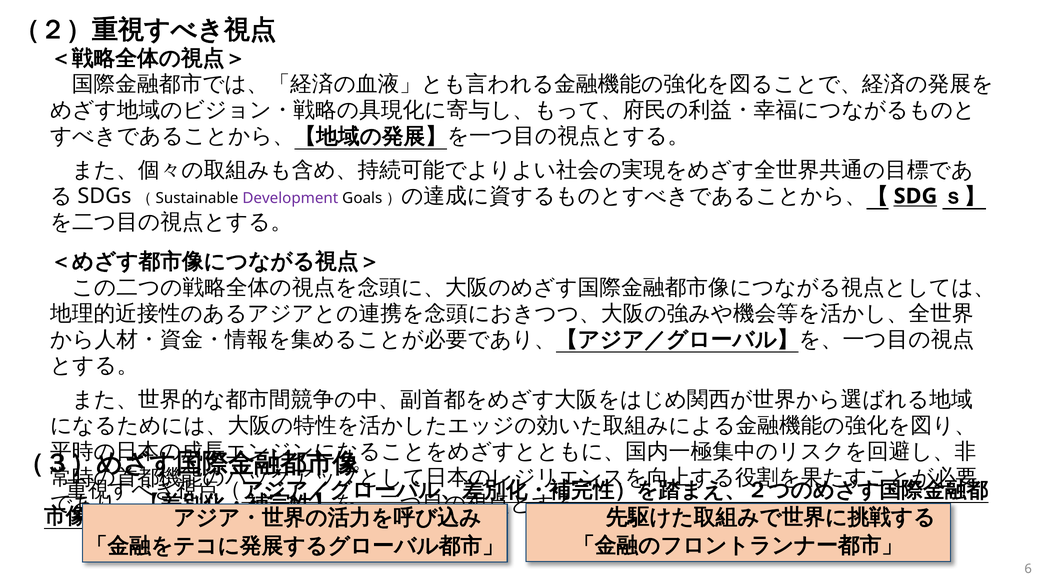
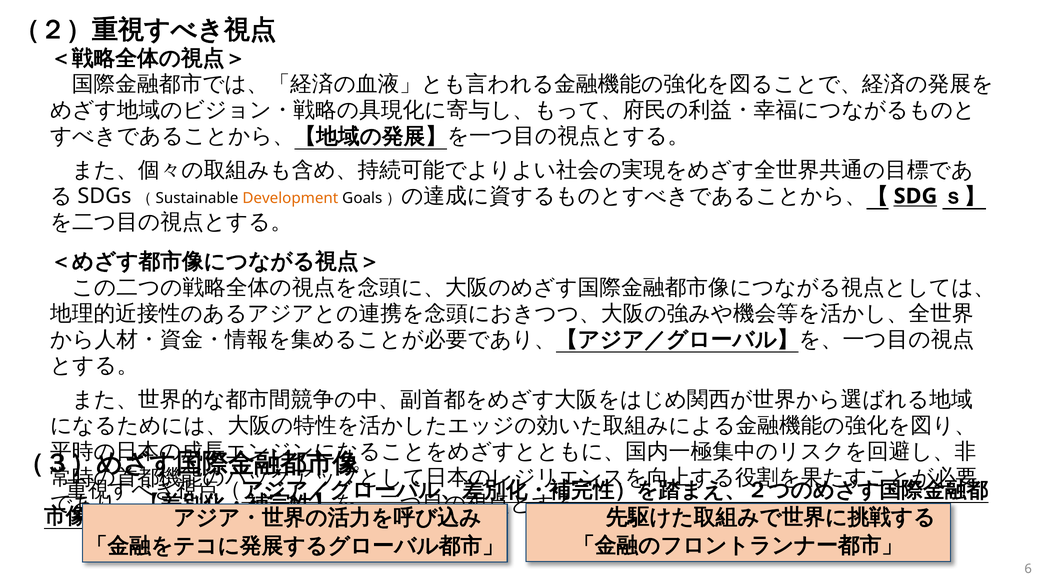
Development colour: purple -> orange
